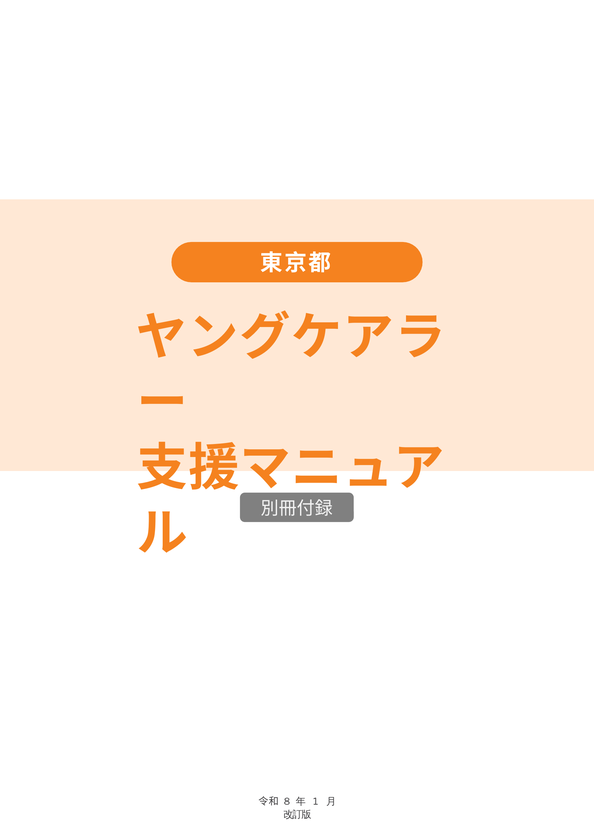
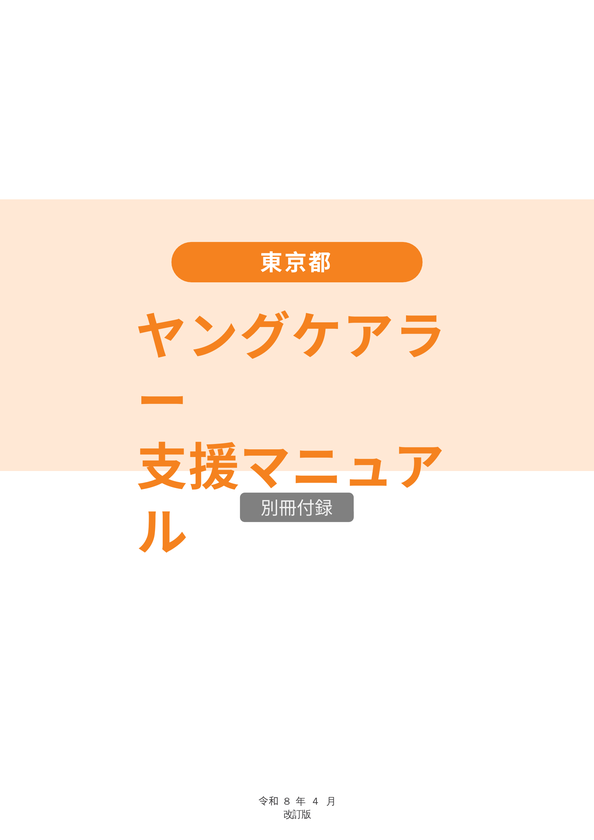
1: 1 -> 4
